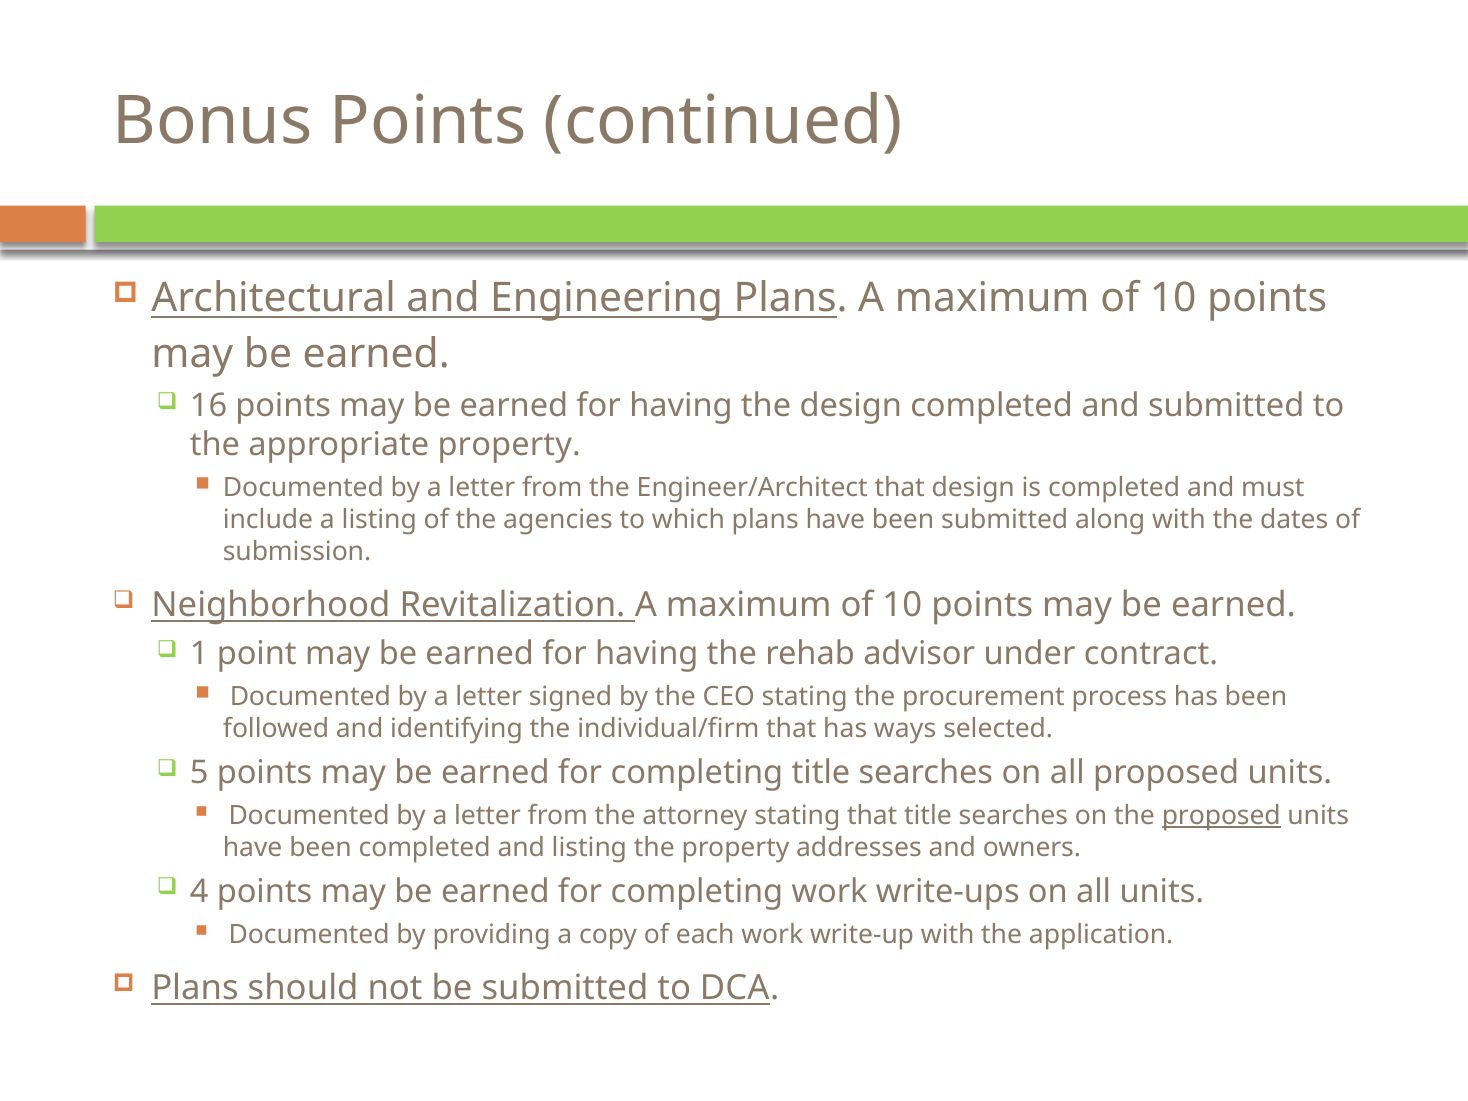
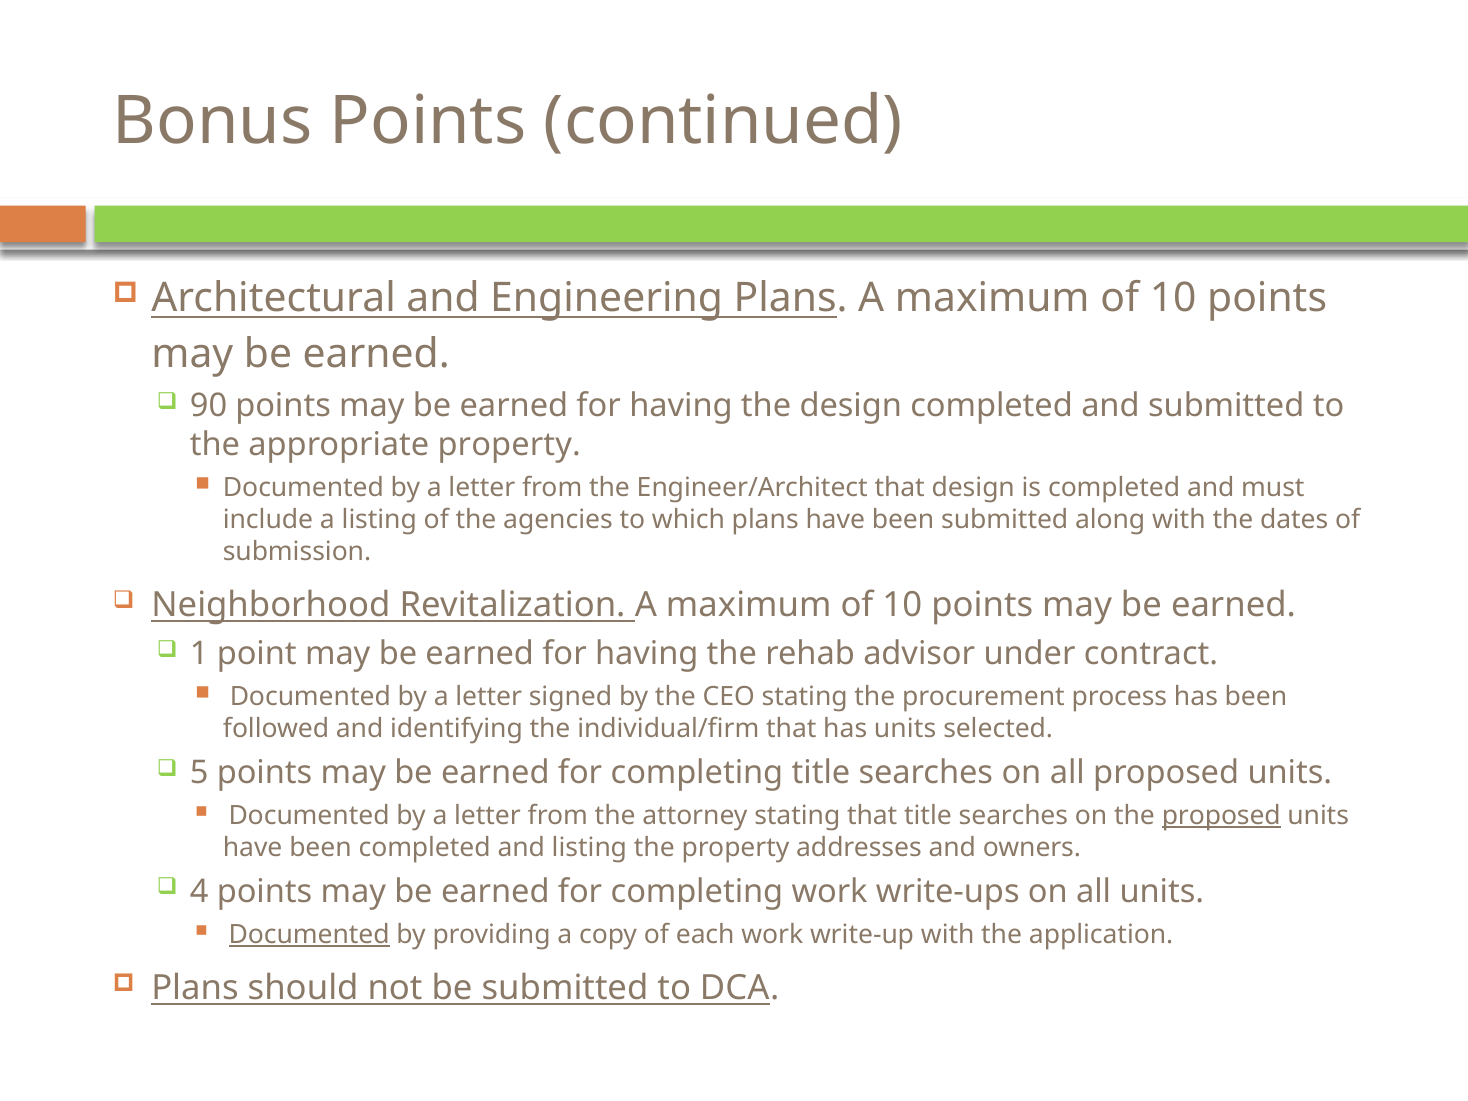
16: 16 -> 90
has ways: ways -> units
Documented at (309, 934) underline: none -> present
